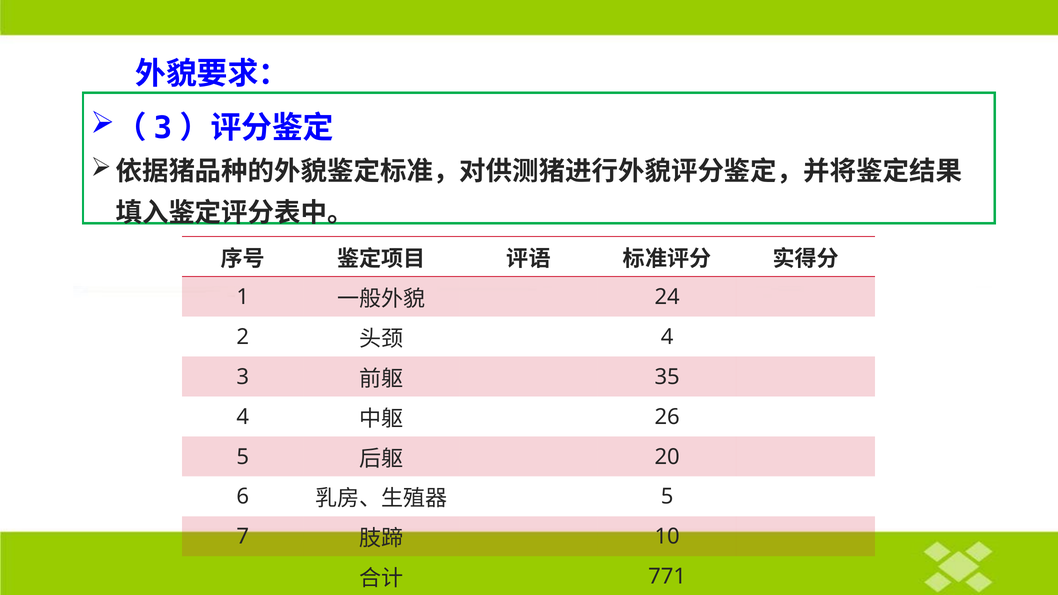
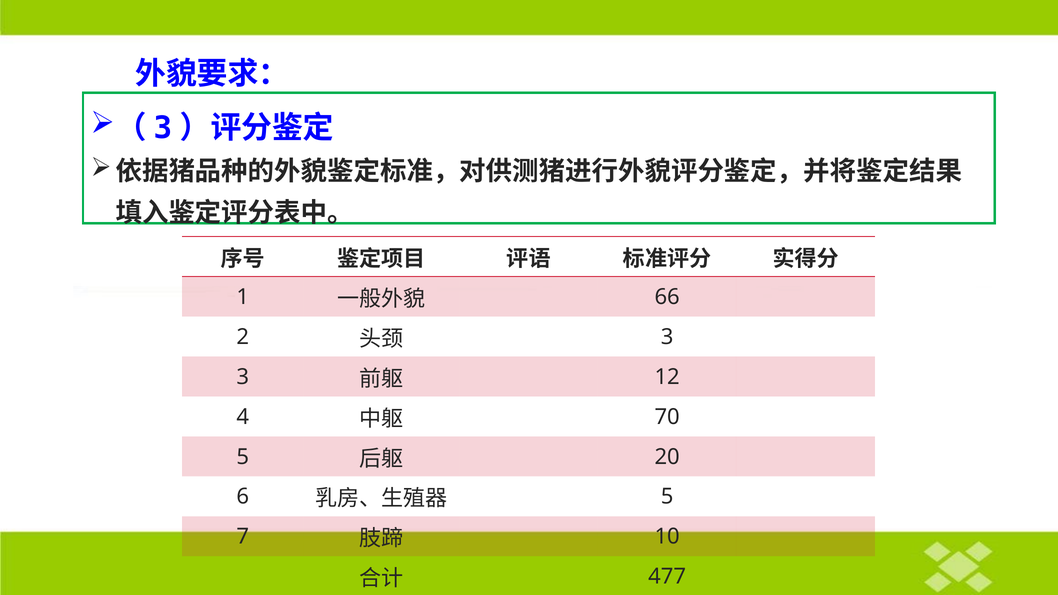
24: 24 -> 66
4 at (667, 337): 4 -> 3
35: 35 -> 12
26: 26 -> 70
771: 771 -> 477
